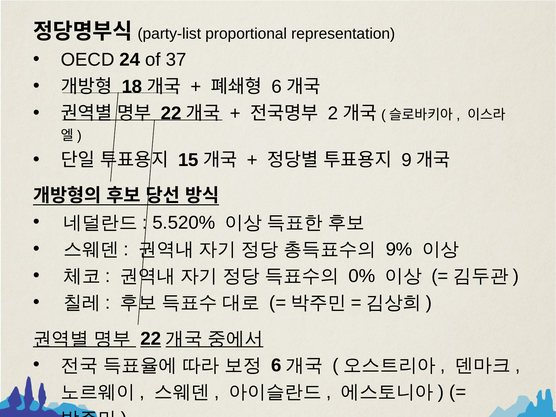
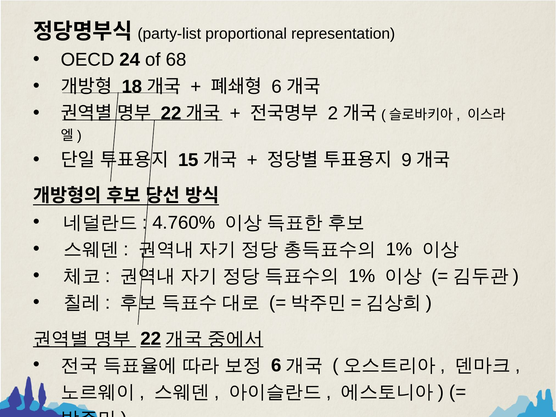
37: 37 -> 68
5.520%: 5.520% -> 4.760%
9% at (399, 249): 9% -> 1%
0% at (362, 276): 0% -> 1%
